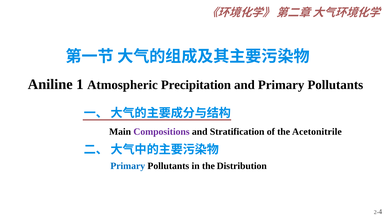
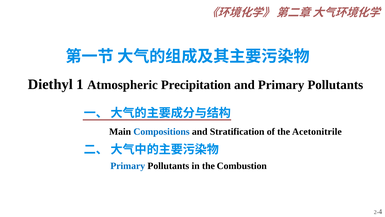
Aniline: Aniline -> Diethyl
Compositions colour: purple -> blue
Distribution: Distribution -> Combustion
